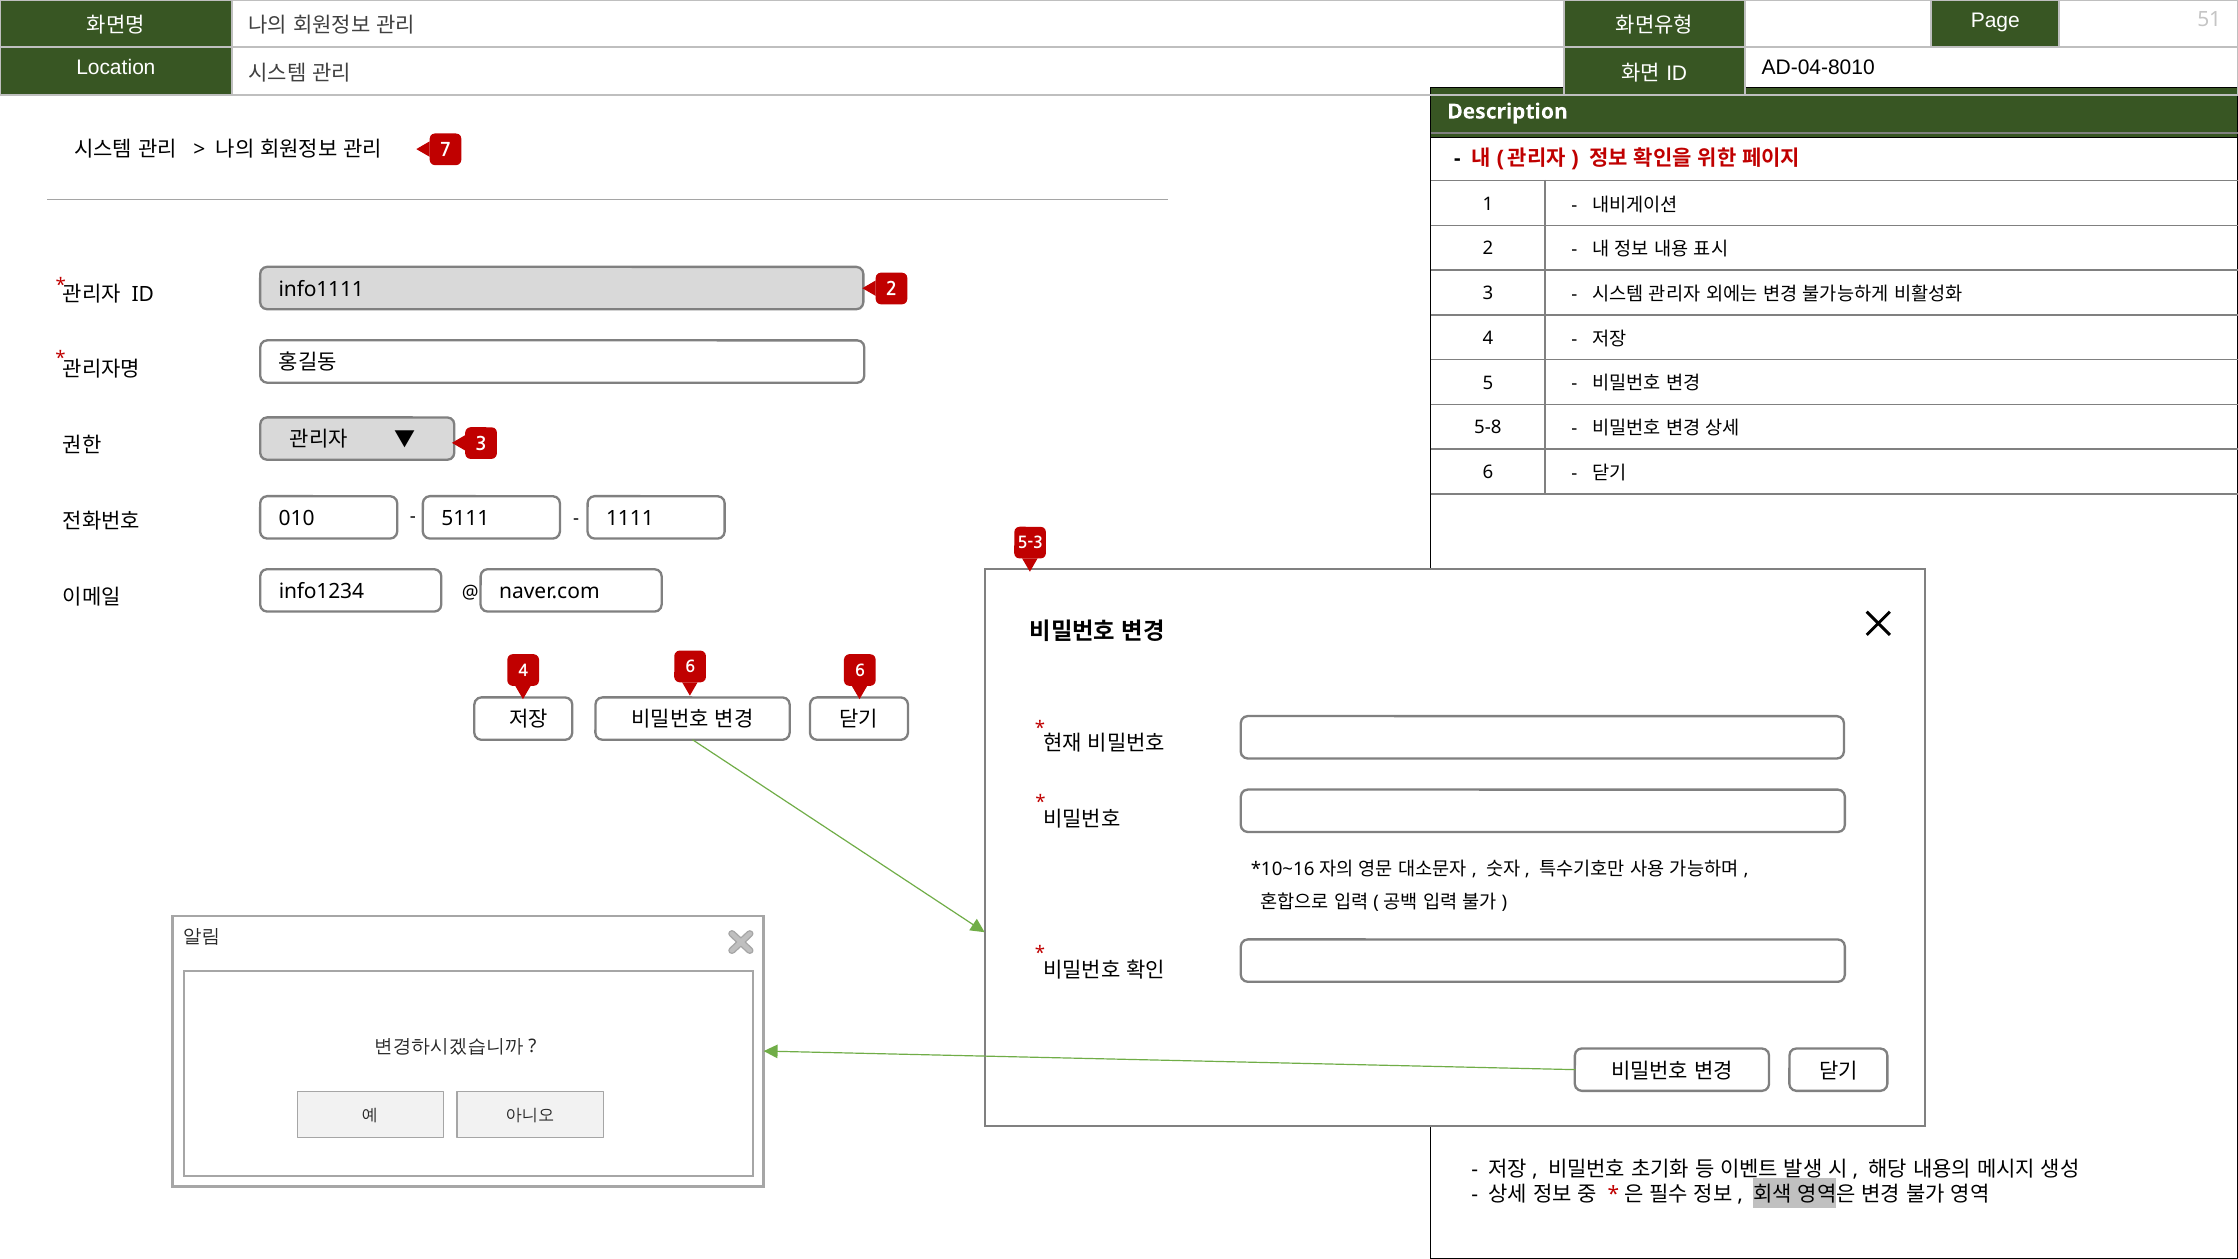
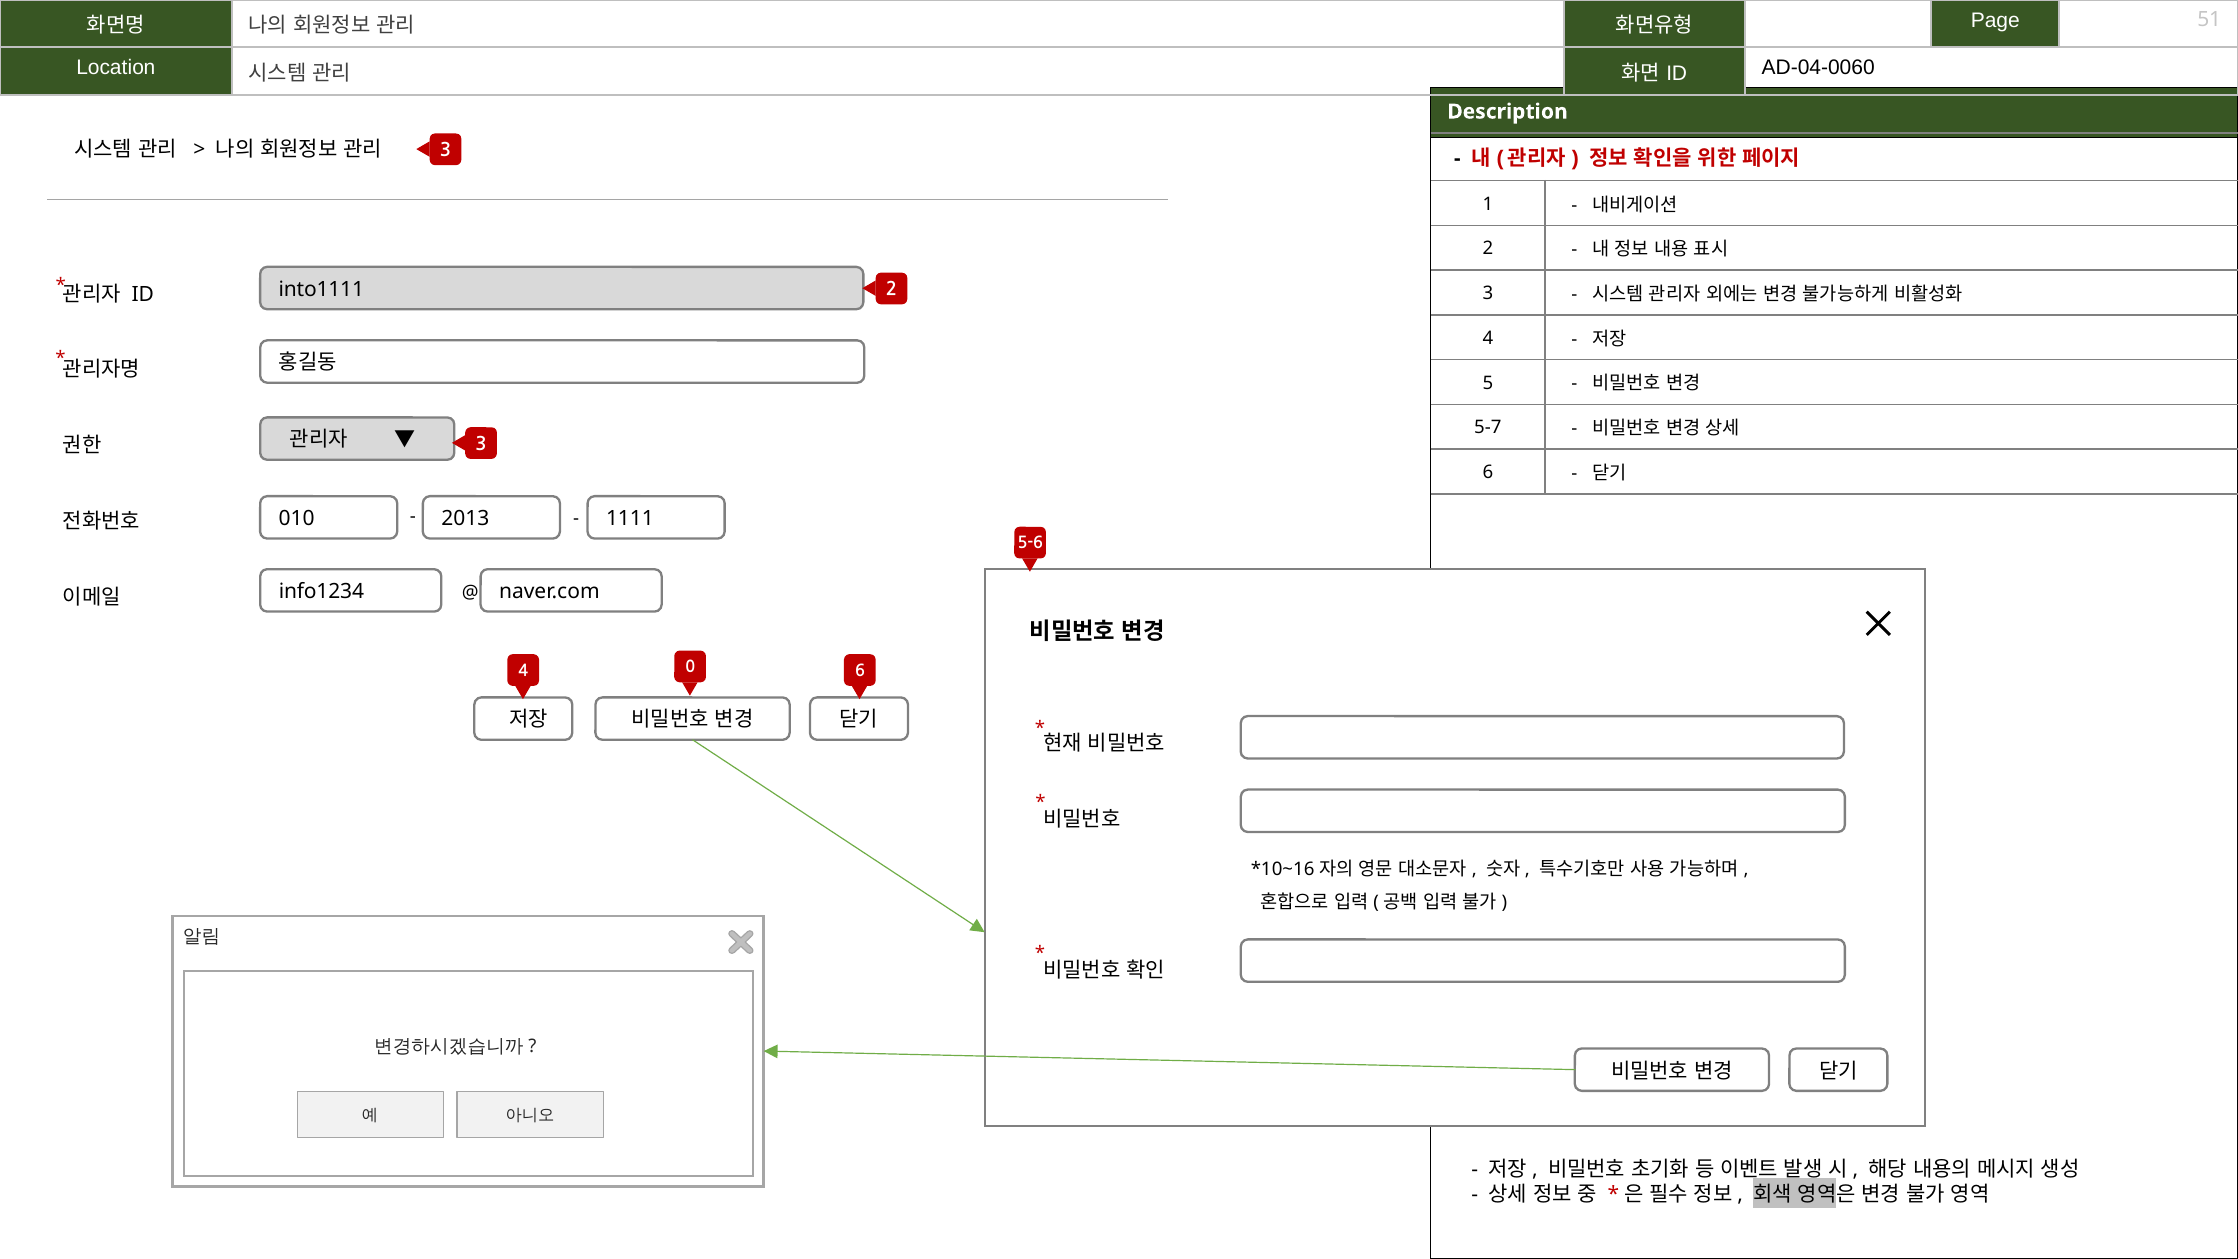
AD-04-8010: AD-04-8010 -> AD-04-0060
7 at (446, 151): 7 -> 3
info1111: info1111 -> into1111
5-8: 5-8 -> 5-7
5111: 5111 -> 2013
5-3: 5-3 -> 5-6
4 6: 6 -> 0
